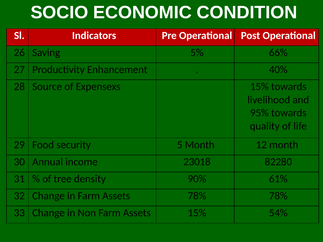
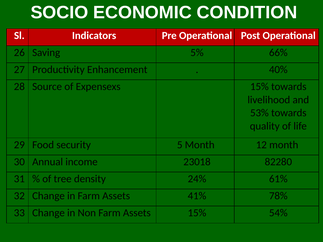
95%: 95% -> 53%
90%: 90% -> 24%
Assets 78%: 78% -> 41%
